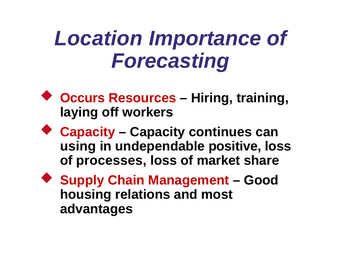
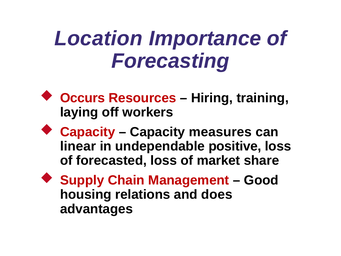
continues: continues -> measures
using: using -> linear
processes: processes -> forecasted
most: most -> does
